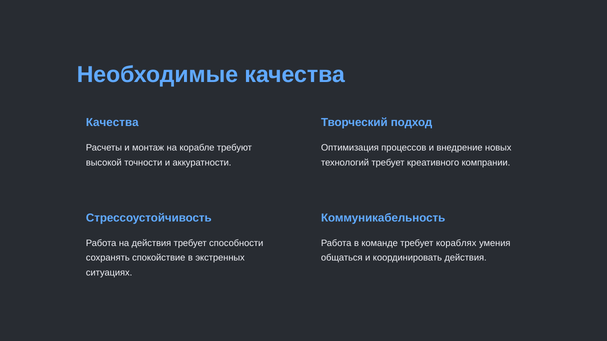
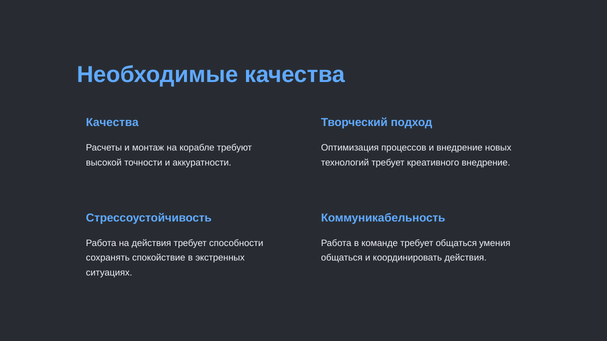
креативного компрании: компрании -> внедрение
требует кораблях: кораблях -> общаться
